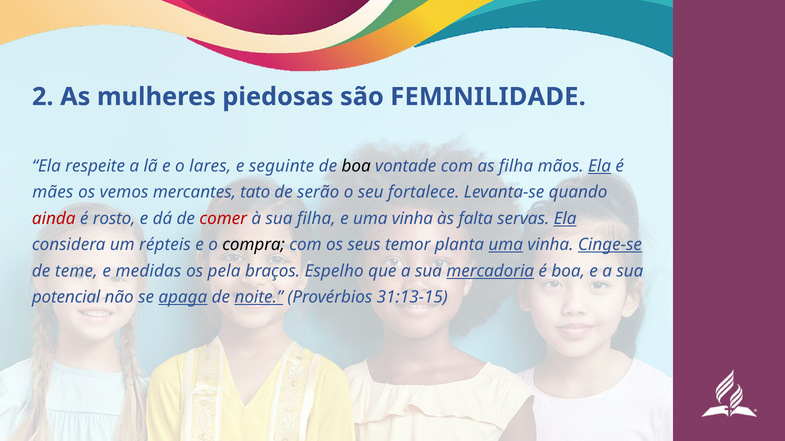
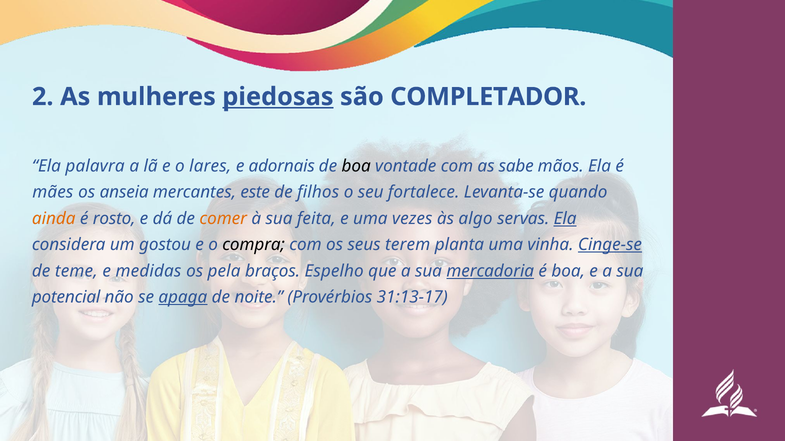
piedosas underline: none -> present
FEMINILIDADE: FEMINILIDADE -> COMPLETADOR
respeite: respeite -> palavra
seguinte: seguinte -> adornais
as filha: filha -> sabe
Ela at (600, 166) underline: present -> none
vemos: vemos -> anseia
tato: tato -> este
serão: serão -> filhos
ainda colour: red -> orange
comer colour: red -> orange
sua filha: filha -> feita
e uma vinha: vinha -> vezes
falta: falta -> algo
répteis: répteis -> gostou
temor: temor -> terem
uma at (506, 245) underline: present -> none
noite underline: present -> none
31:13-15: 31:13-15 -> 31:13-17
